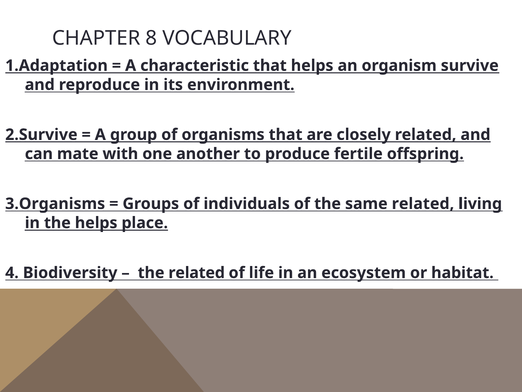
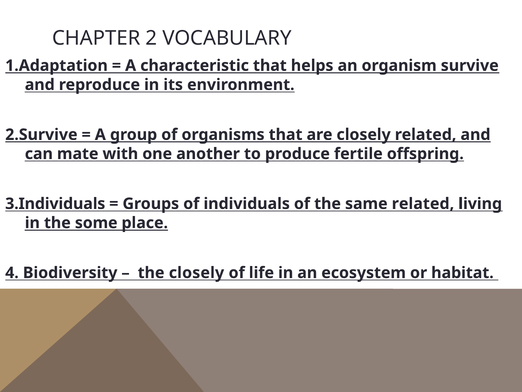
8: 8 -> 2
3.Organisms: 3.Organisms -> 3.Individuals
the helps: helps -> some
the related: related -> closely
